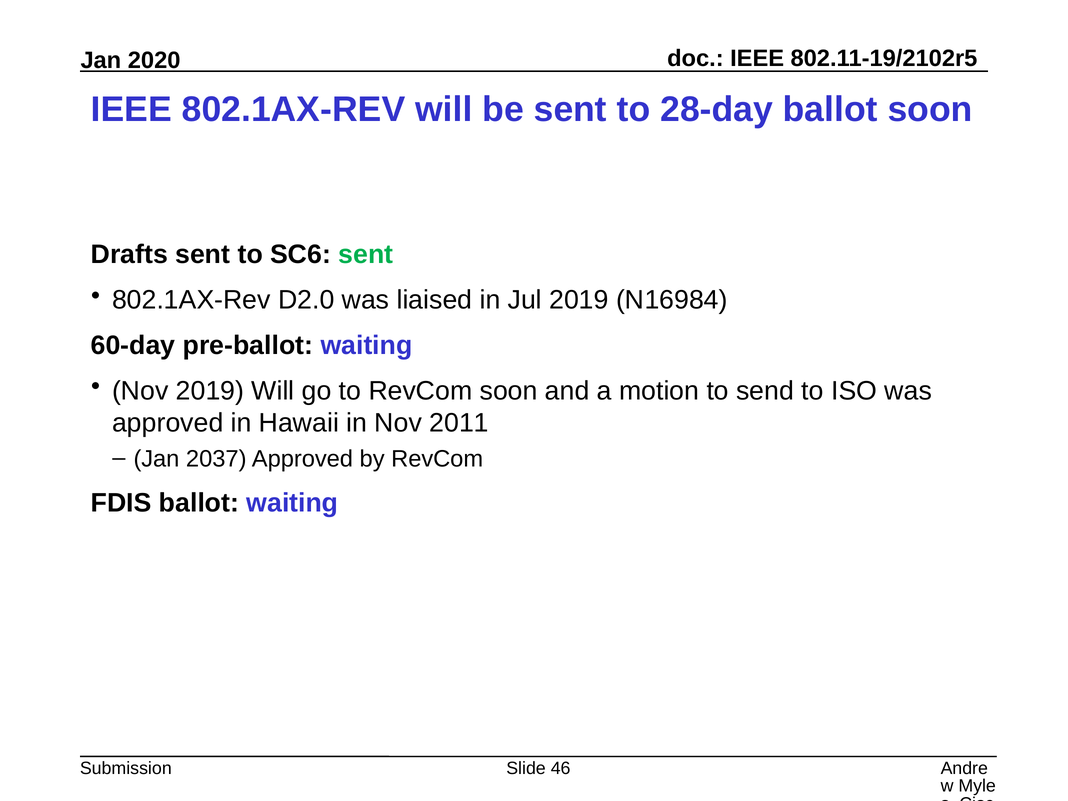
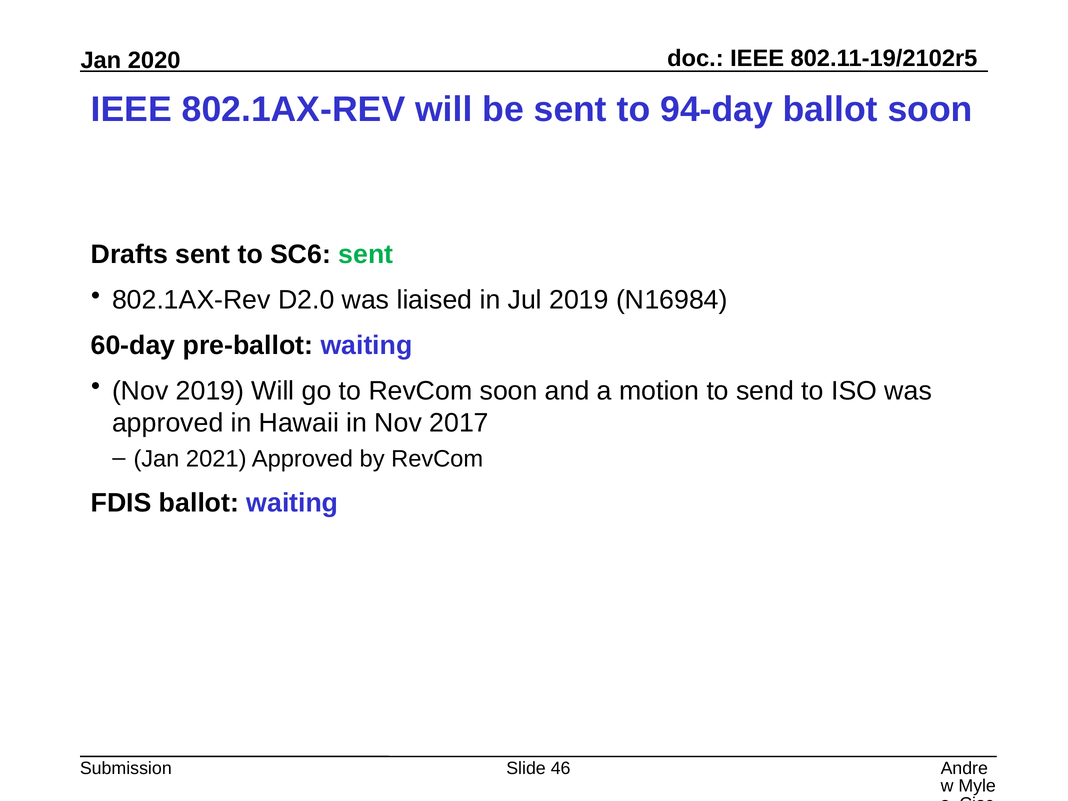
28-day: 28-day -> 94-day
2011: 2011 -> 2017
2037: 2037 -> 2021
